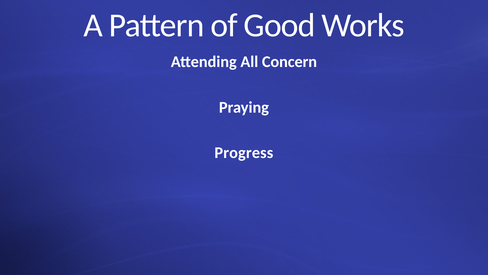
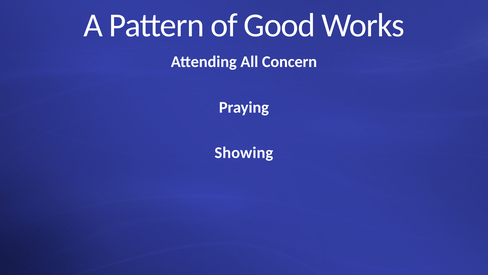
Progress: Progress -> Showing
